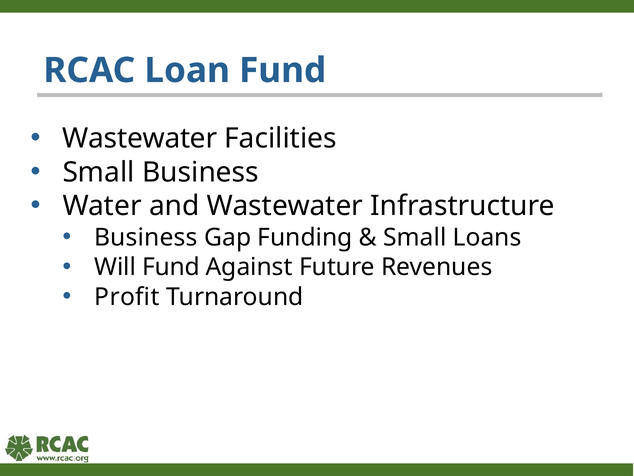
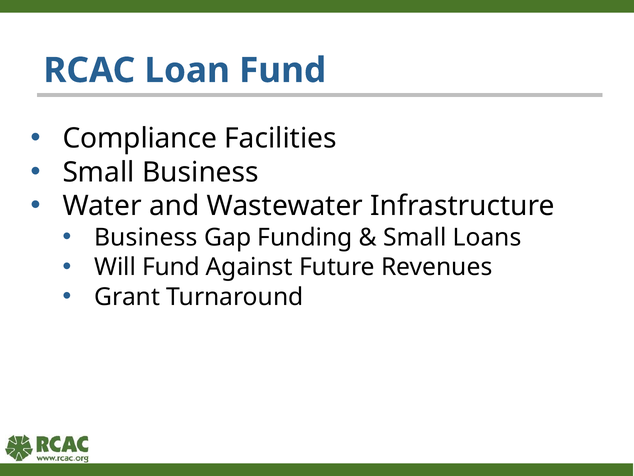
Wastewater at (140, 138): Wastewater -> Compliance
Profit: Profit -> Grant
